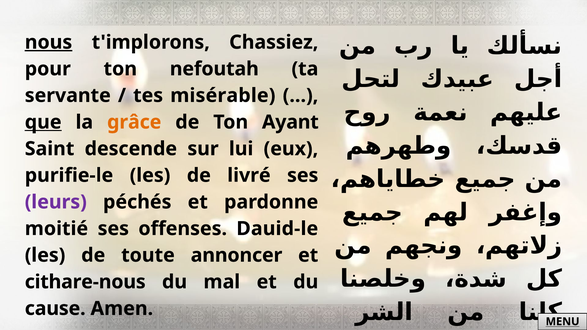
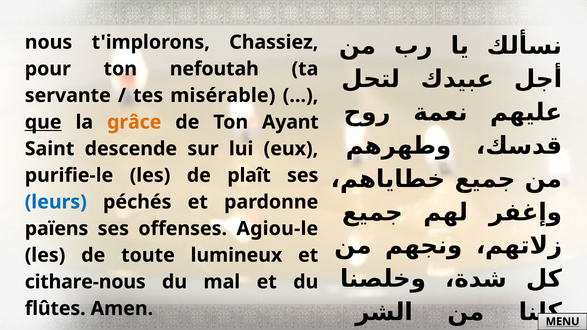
nous underline: present -> none
livré: livré -> plaît
leurs colour: purple -> blue
moitié: moitié -> païens
Dauid-le: Dauid-le -> Agiou-le
annoncer: annoncer -> lumineux
cause: cause -> flûtes
